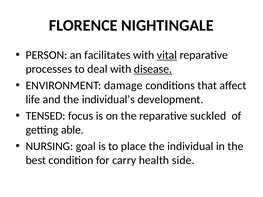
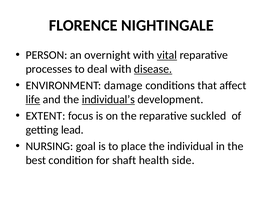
facilitates: facilitates -> overnight
life underline: none -> present
individual’s underline: none -> present
TENSED: TENSED -> EXTENT
able: able -> lead
carry: carry -> shaft
